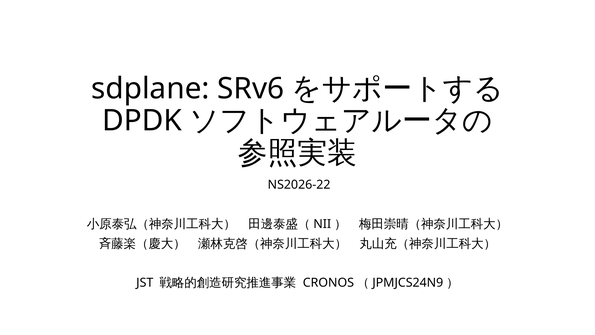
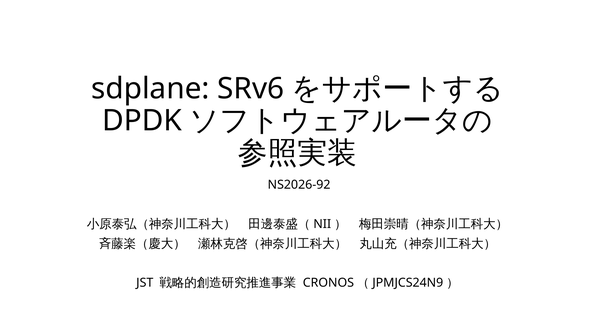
NS2026-22: NS2026-22 -> NS2026-92
